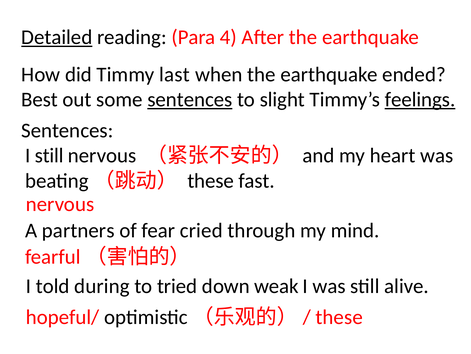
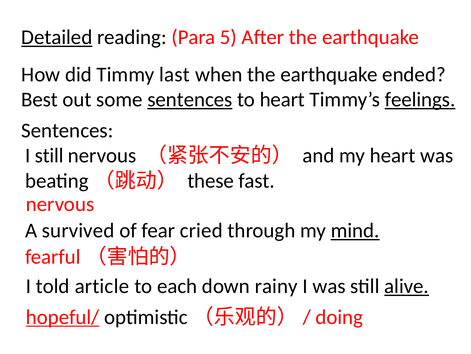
4: 4 -> 5
to slight: slight -> heart
partners: partners -> survived
mind underline: none -> present
during: during -> article
tried: tried -> each
weak: weak -> rainy
alive underline: none -> present
hopeful/ underline: none -> present
these at (339, 316): these -> doing
